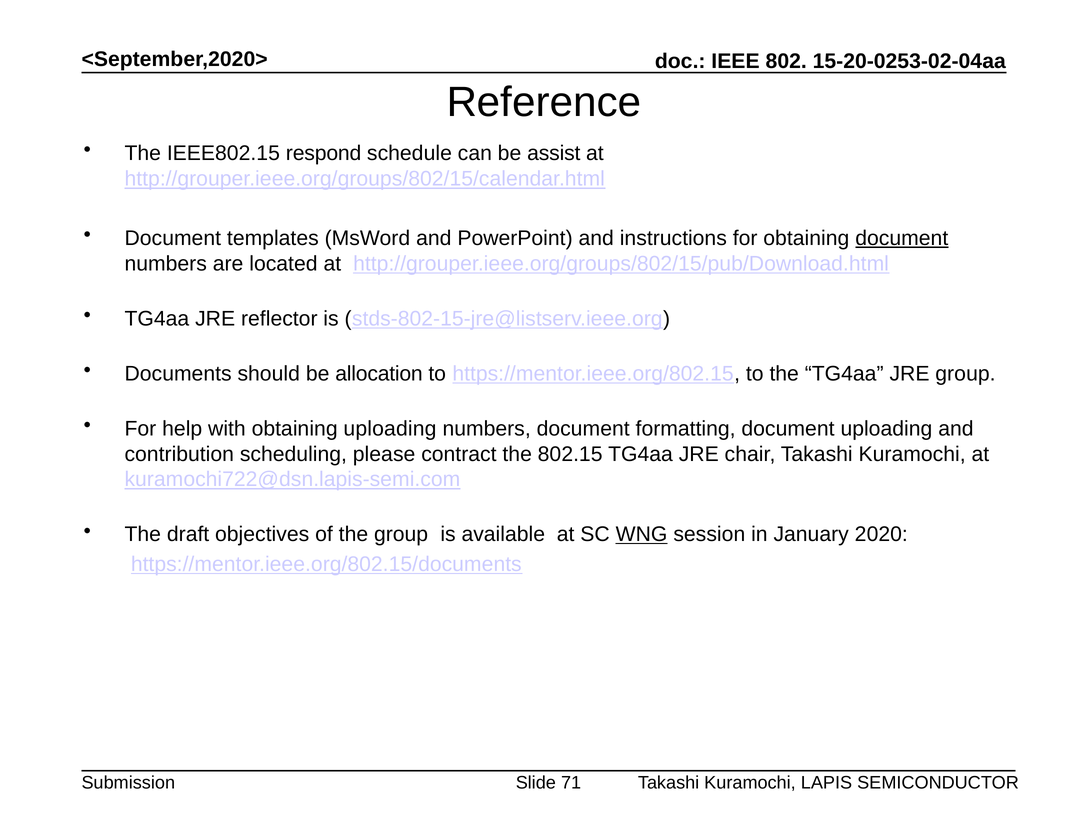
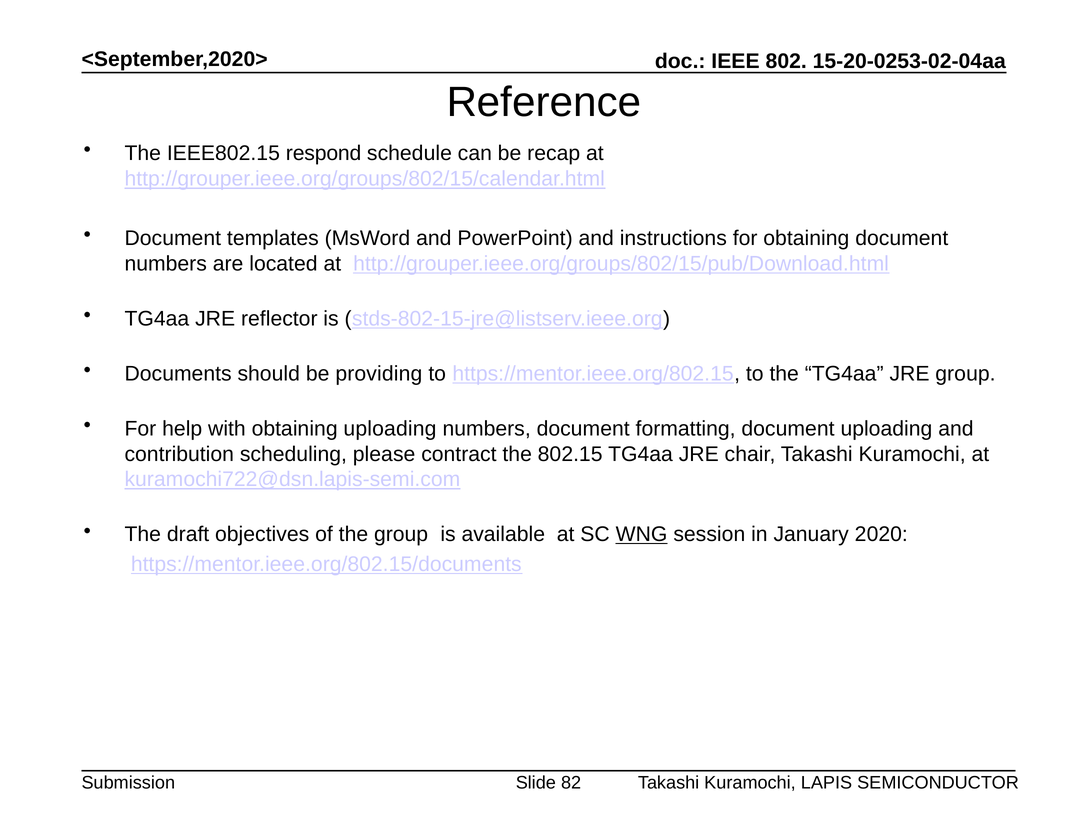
assist: assist -> recap
document at (902, 238) underline: present -> none
allocation: allocation -> providing
71: 71 -> 82
